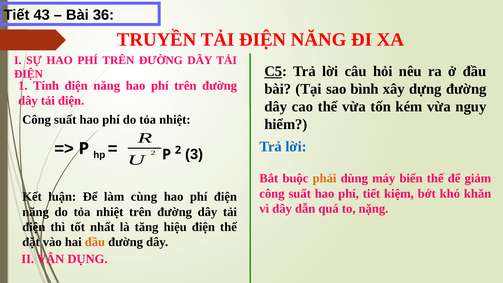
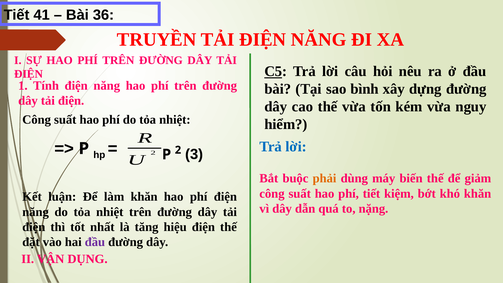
43: 43 -> 41
làm cùng: cùng -> khăn
đầu at (95, 242) colour: orange -> purple
